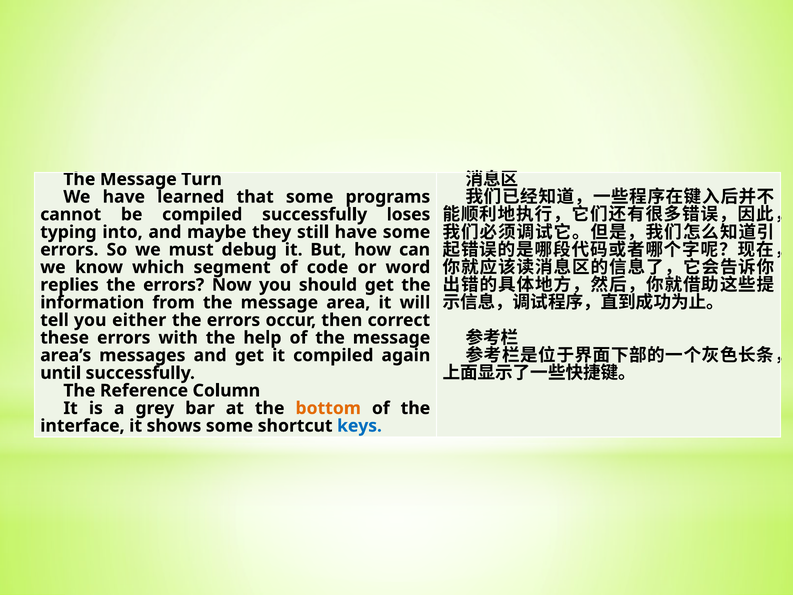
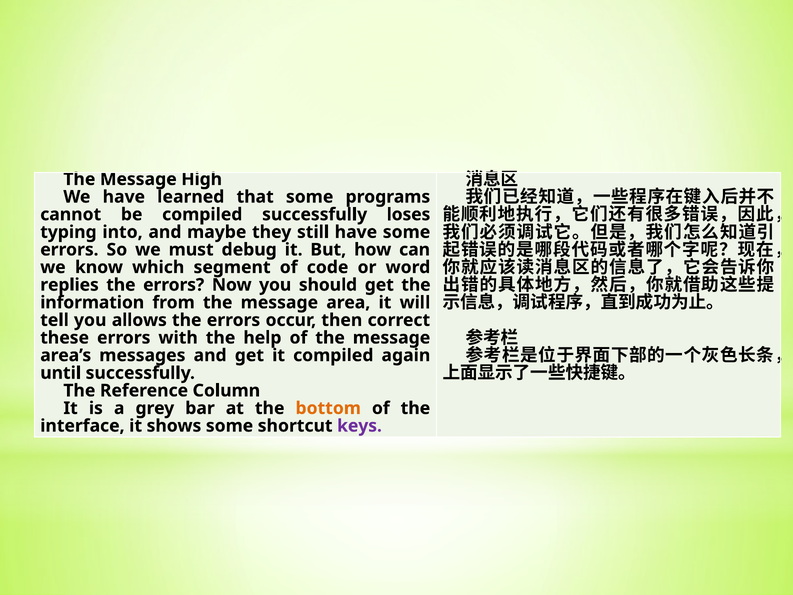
Turn: Turn -> High
either: either -> allows
keys colour: blue -> purple
